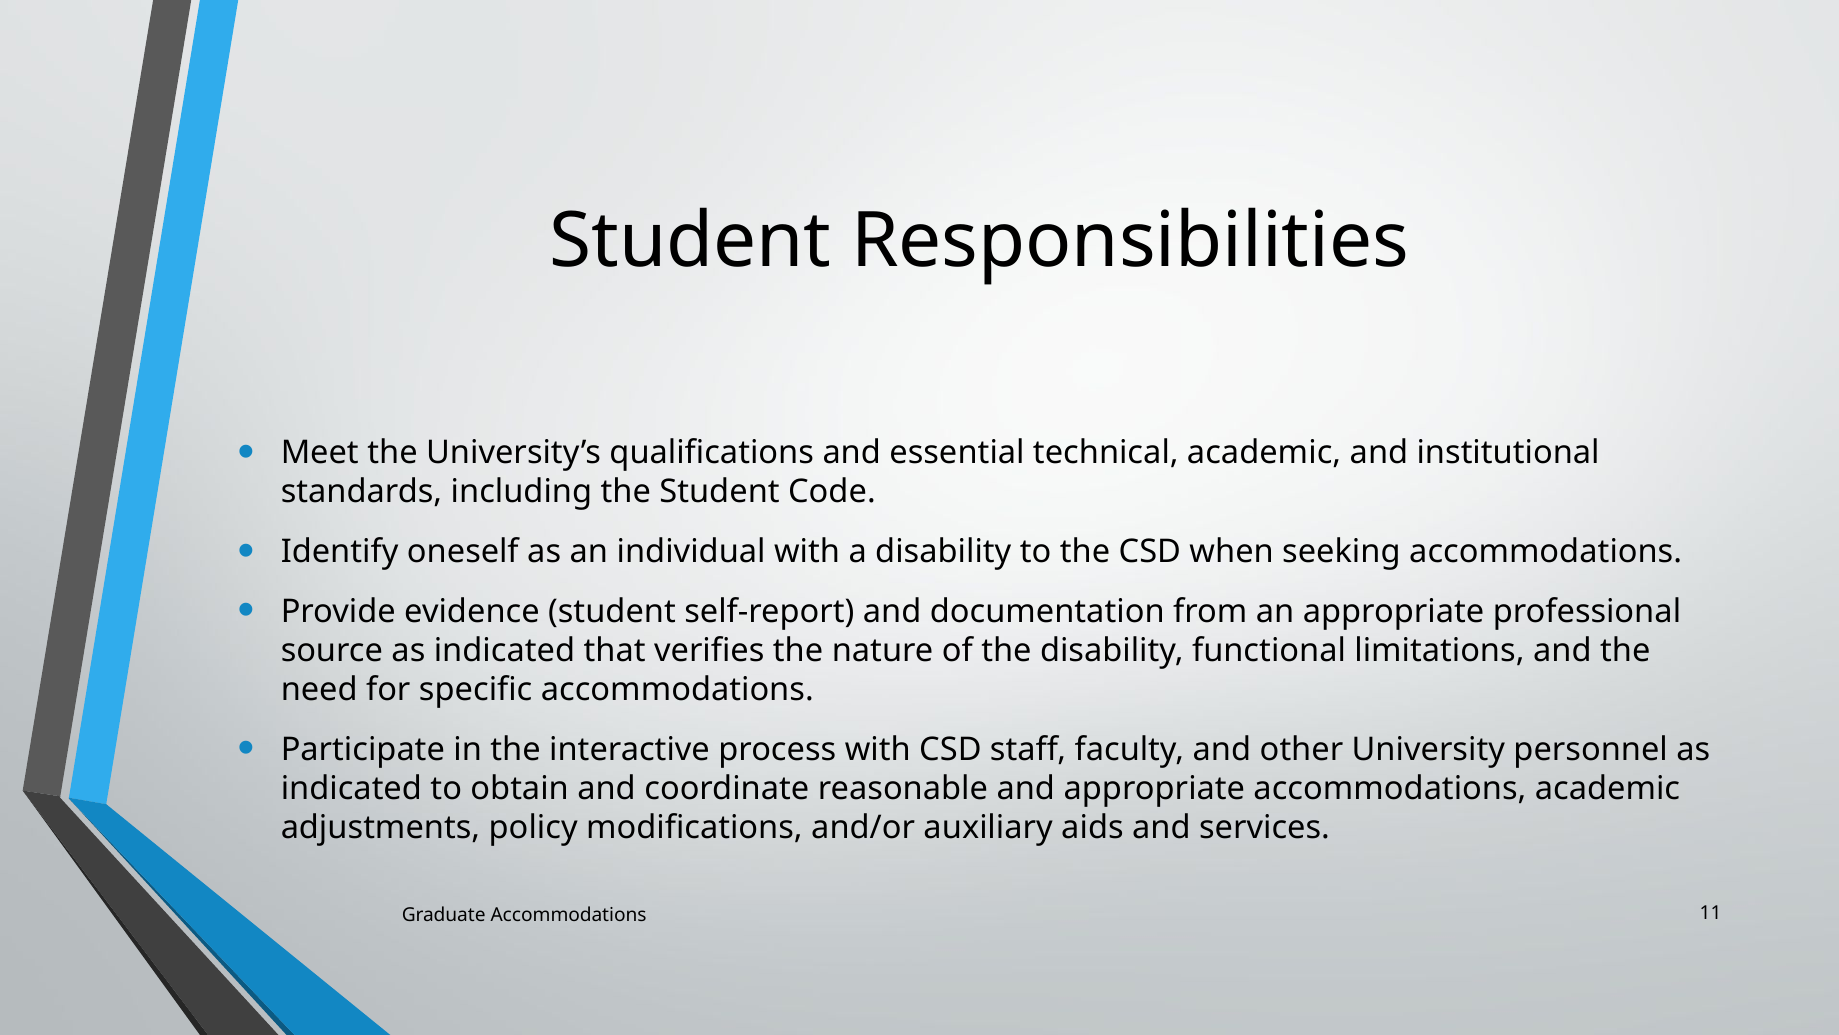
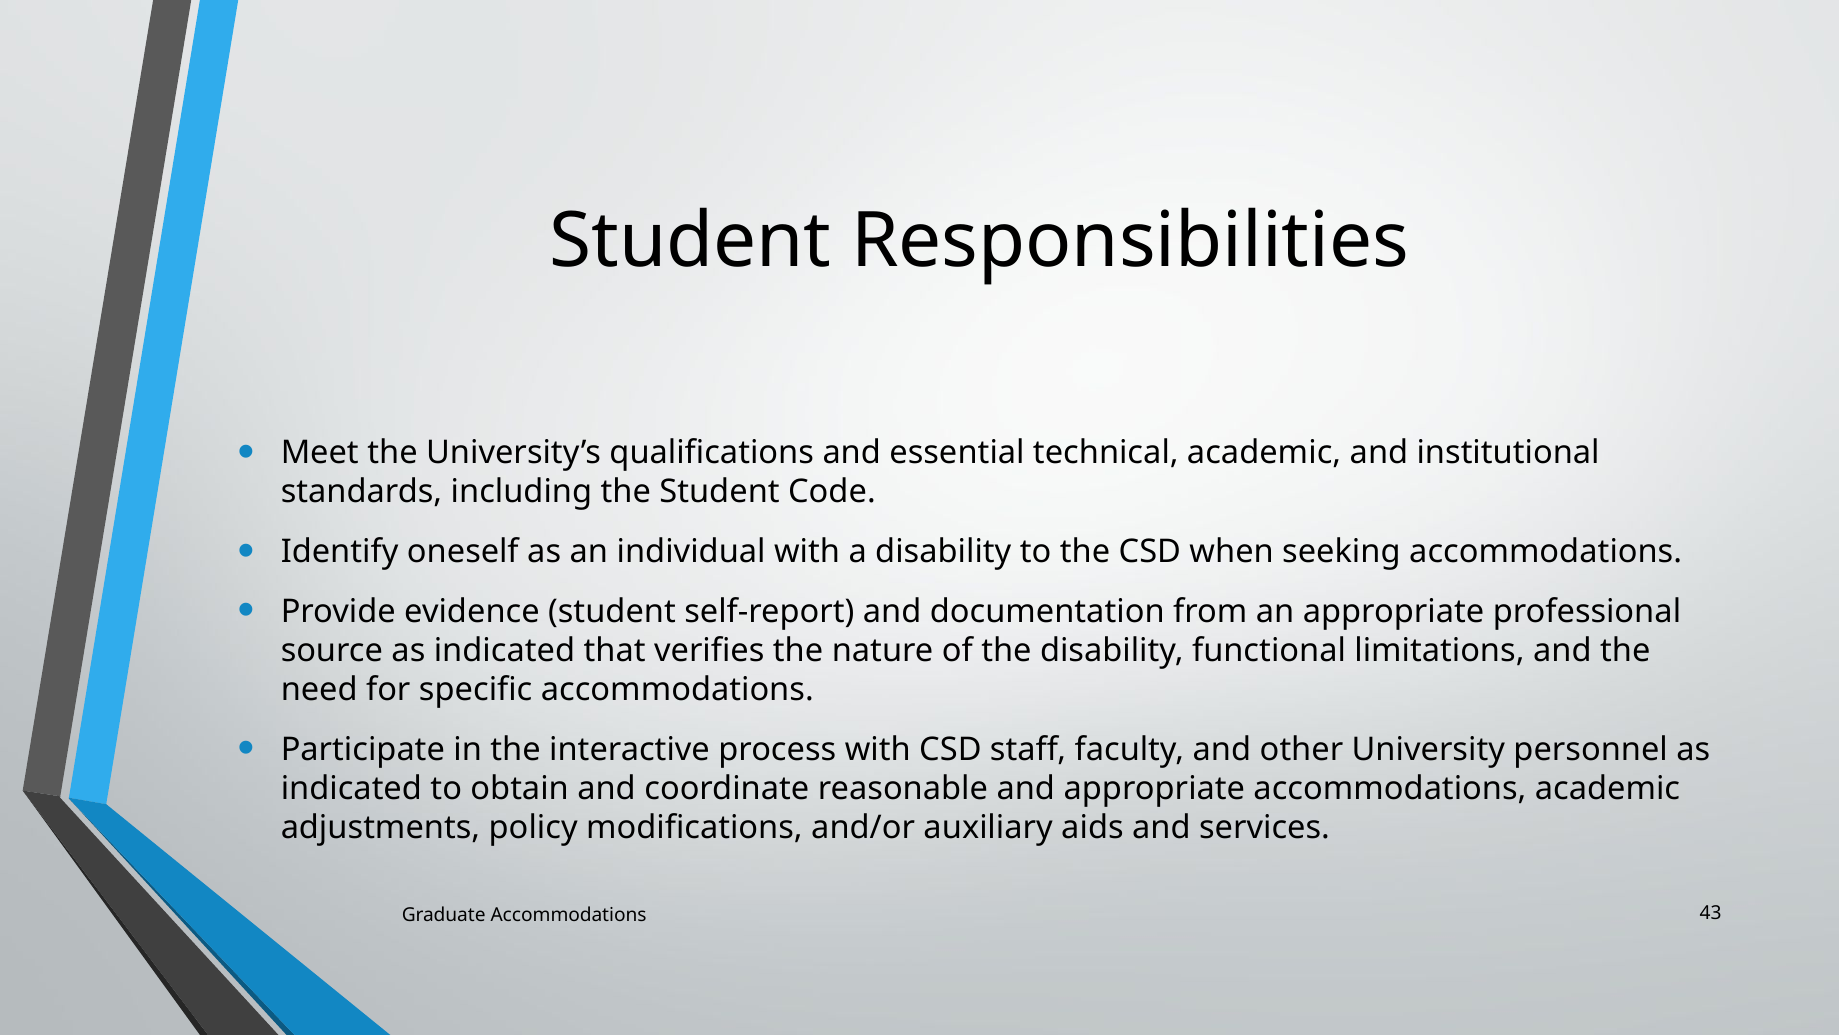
11: 11 -> 43
